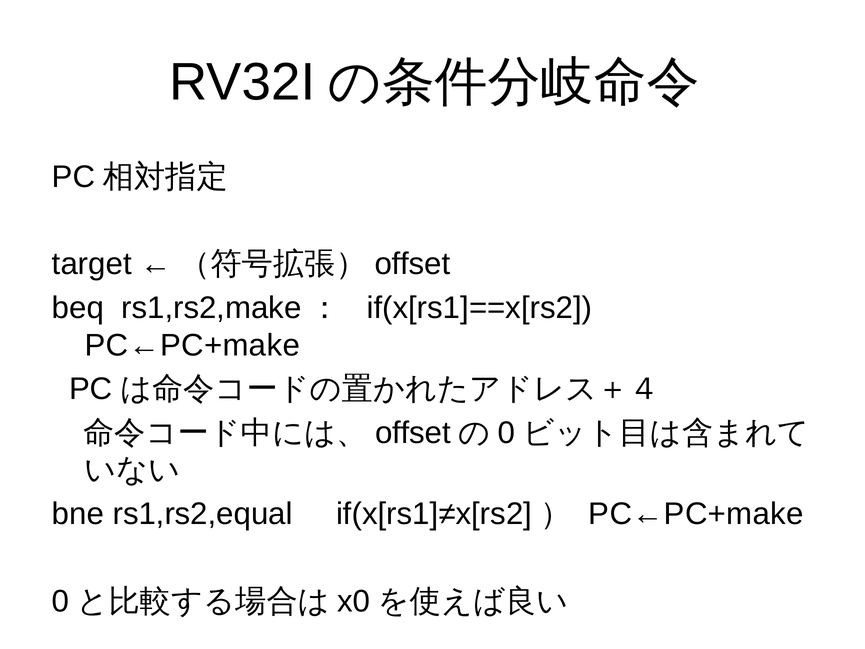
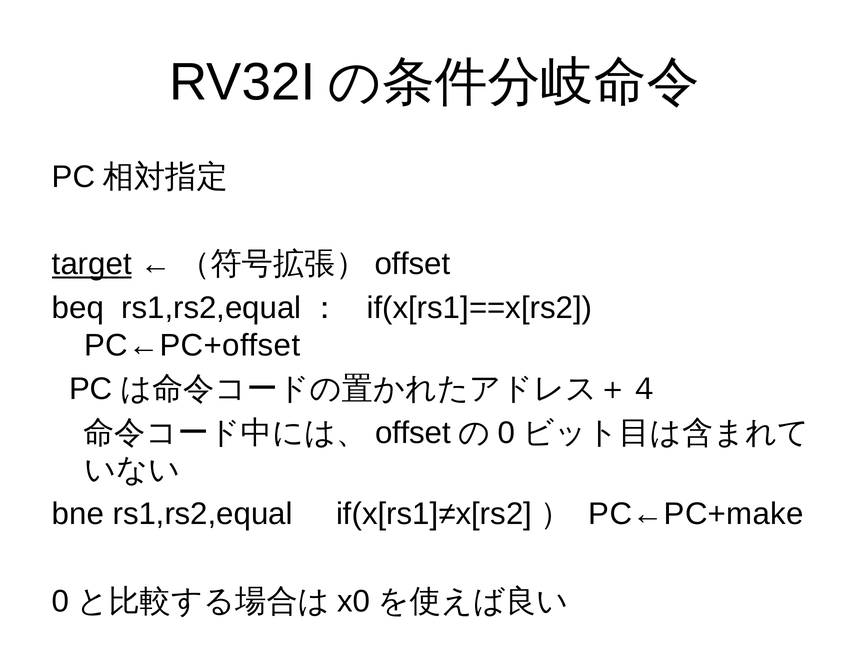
target underline: none -> present
beq rs1,rs2,make: rs1,rs2,make -> rs1,rs2,equal
PC←PC+make at (192, 345): PC←PC+make -> PC←PC+offset
